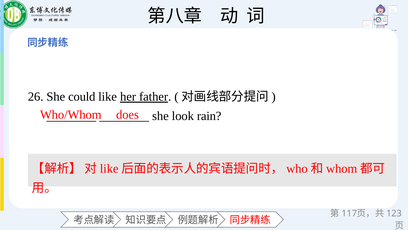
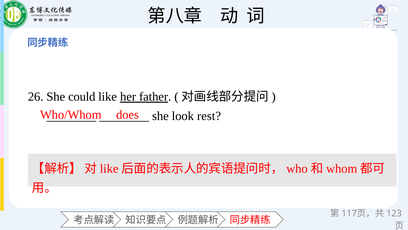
rain: rain -> rest
